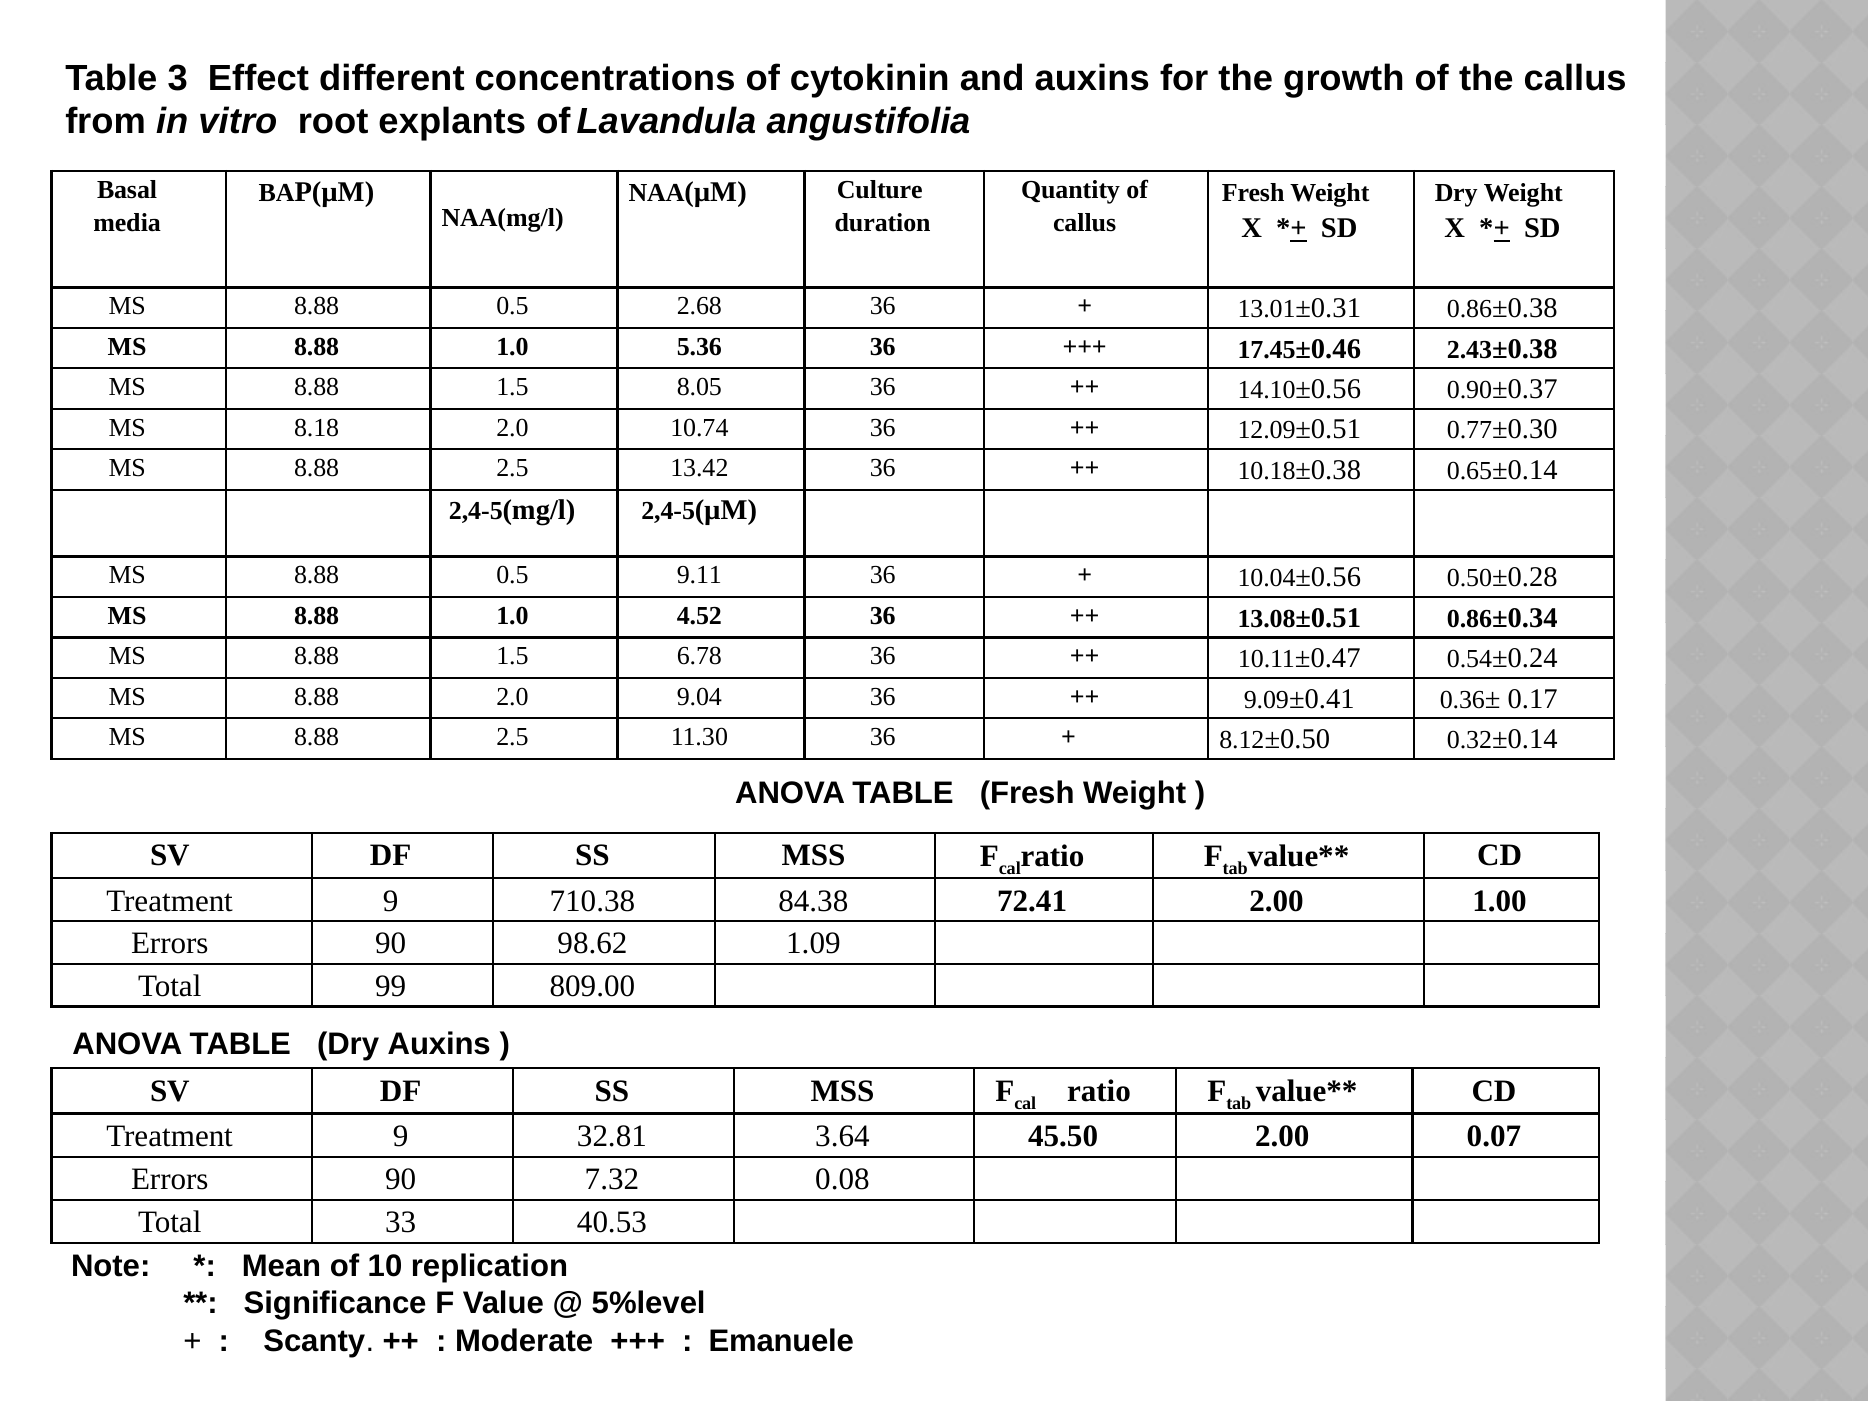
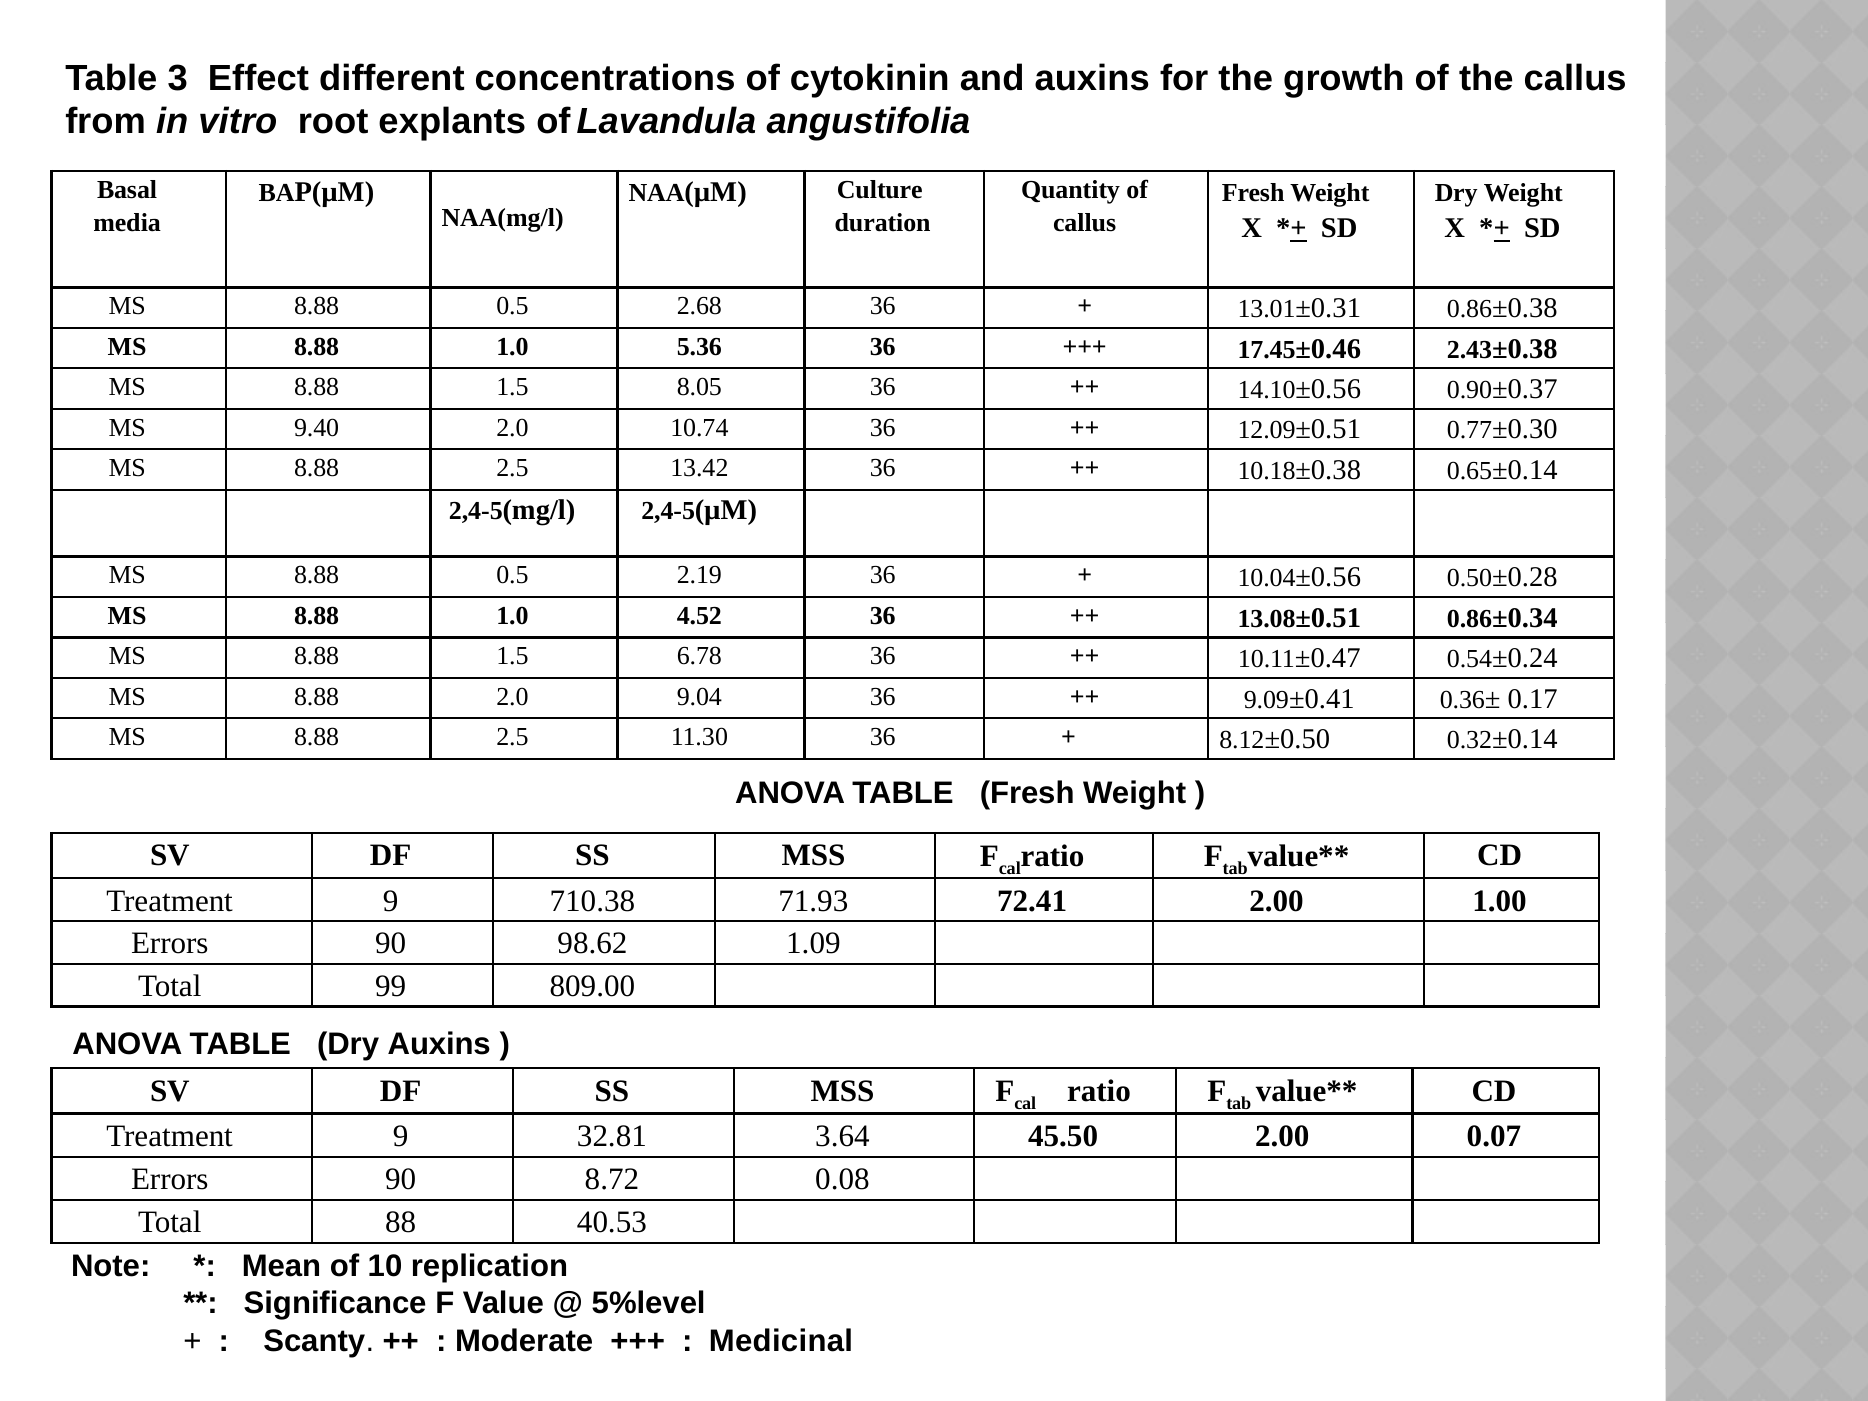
8.18: 8.18 -> 9.40
9.11: 9.11 -> 2.19
84.38: 84.38 -> 71.93
7.32: 7.32 -> 8.72
33: 33 -> 88
Emanuele: Emanuele -> Medicinal
